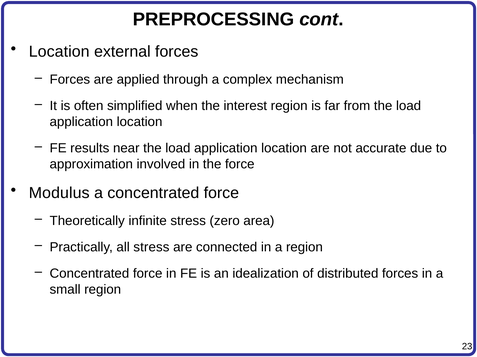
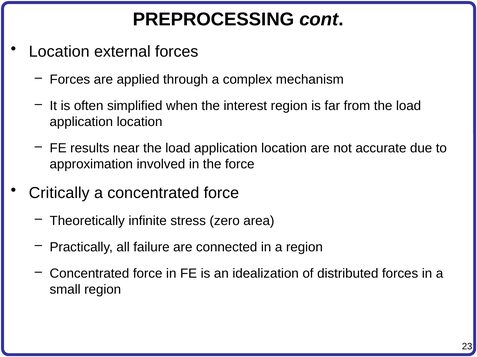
Modulus: Modulus -> Critically
all stress: stress -> failure
